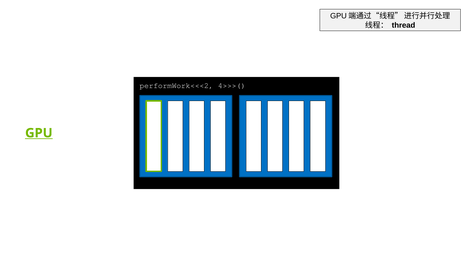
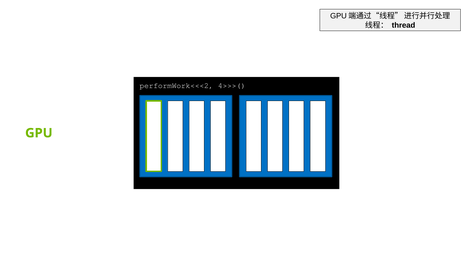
GPU underline: present -> none
